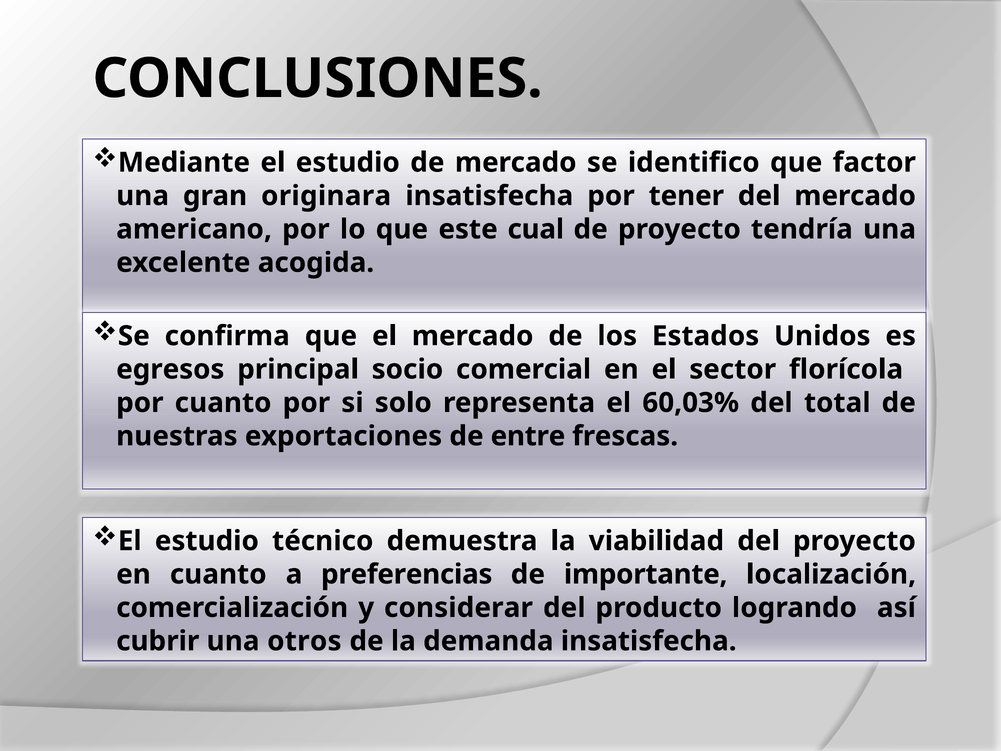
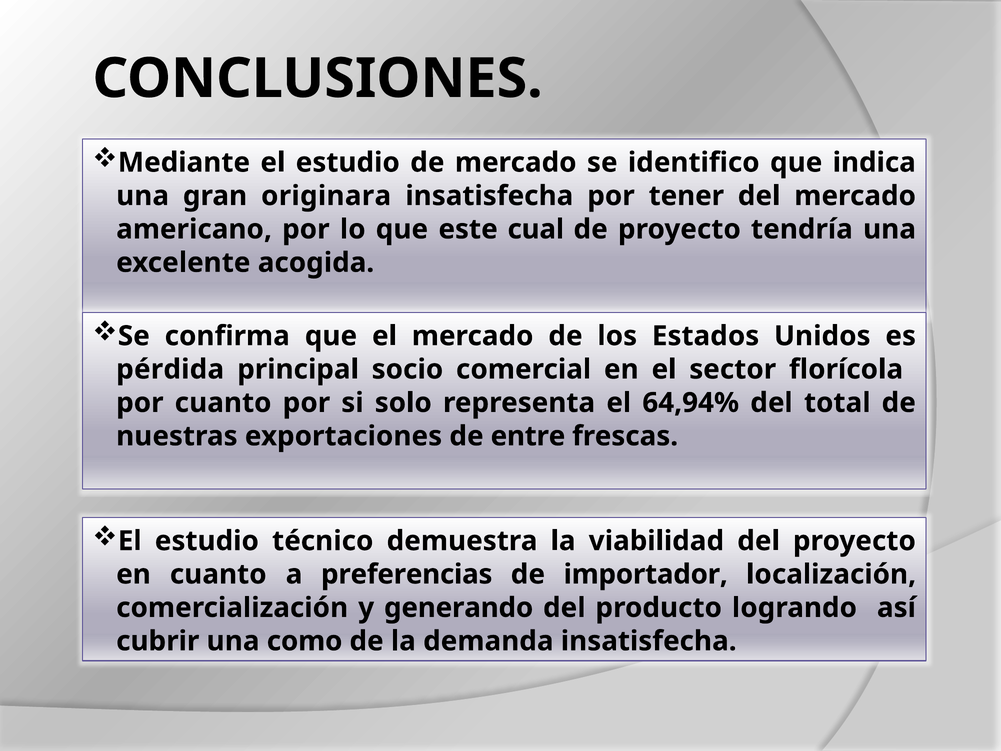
factor: factor -> indica
egresos: egresos -> pérdida
60,03%: 60,03% -> 64,94%
importante: importante -> importador
considerar: considerar -> generando
otros: otros -> como
